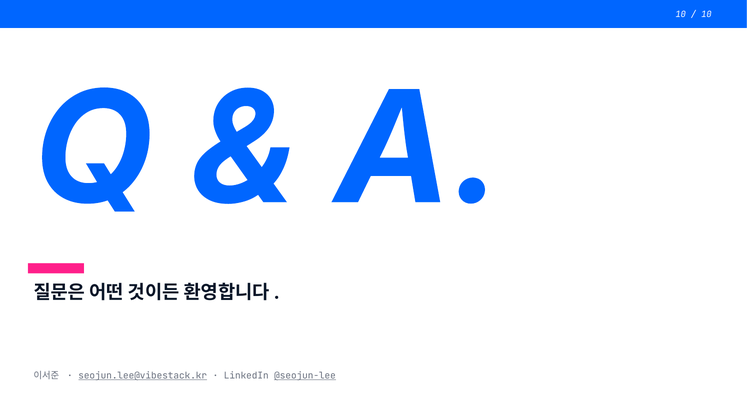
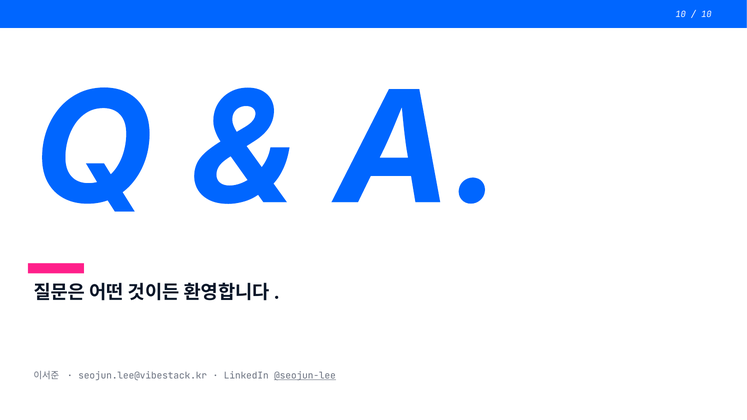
seojun.lee@vibestack.kr underline: present -> none
